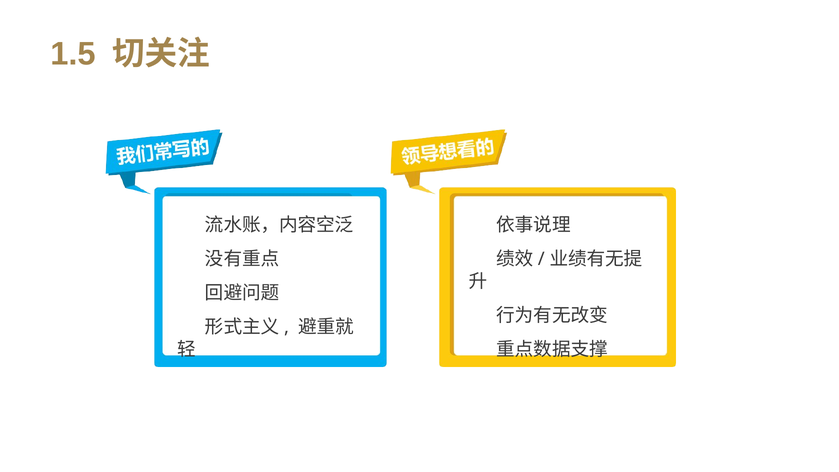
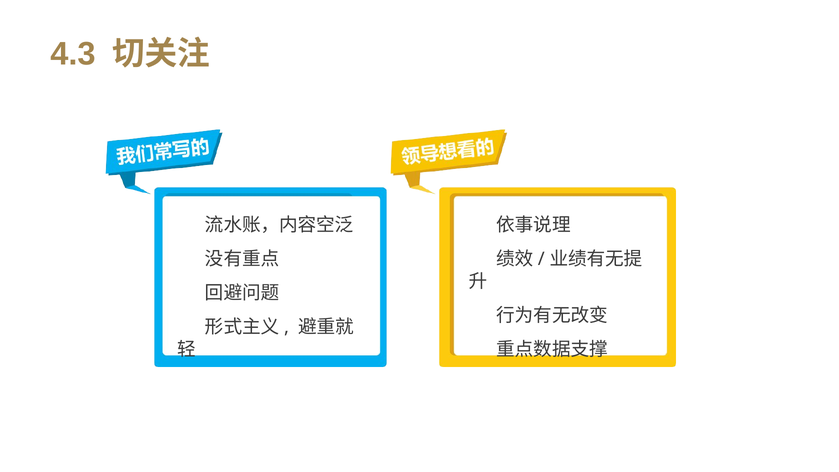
1.5: 1.5 -> 4.3
